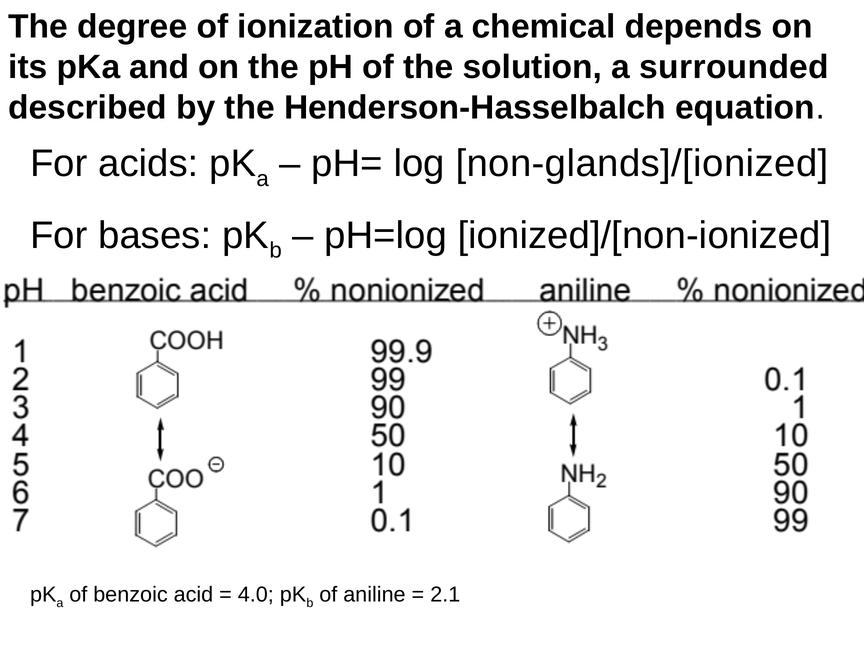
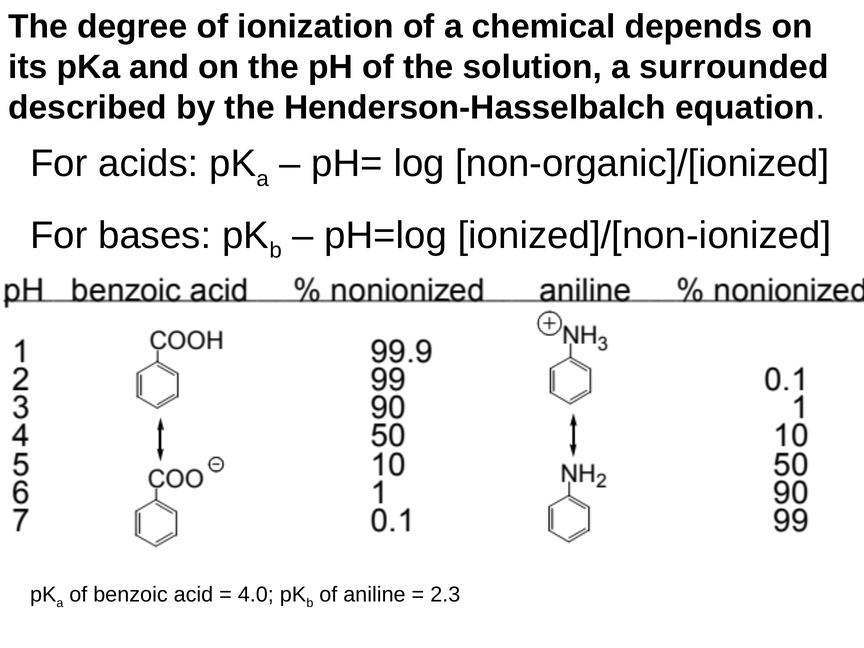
non-glands]/[ionized: non-glands]/[ionized -> non-organic]/[ionized
2.1: 2.1 -> 2.3
